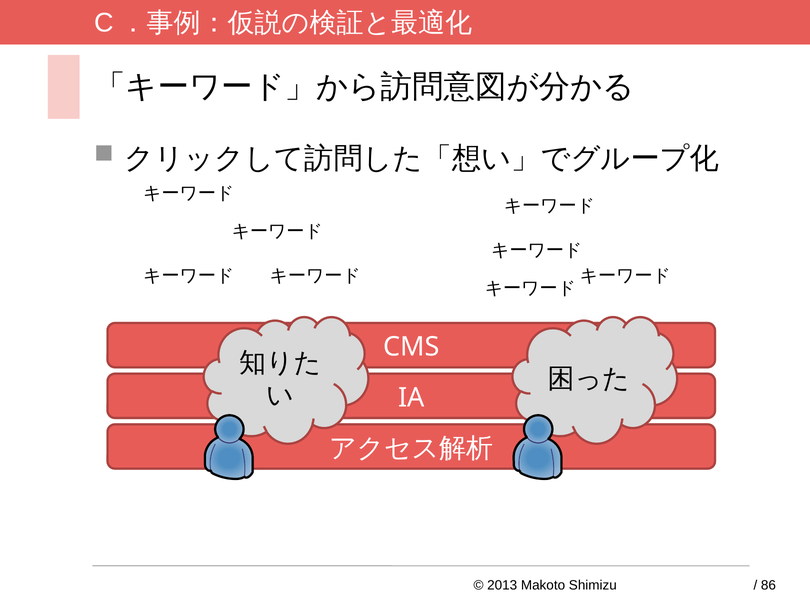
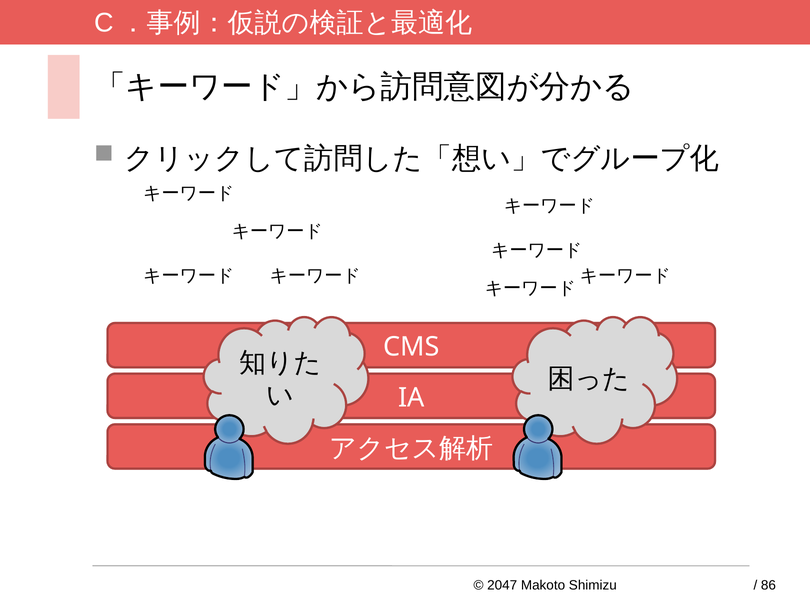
2013: 2013 -> 2047
